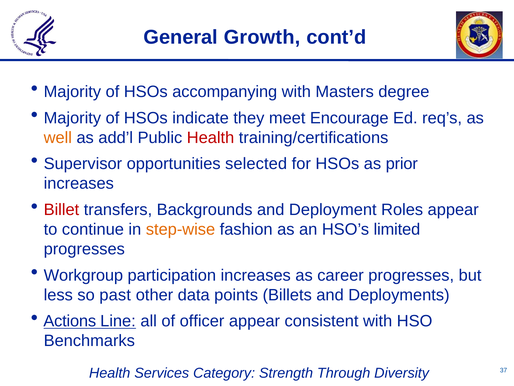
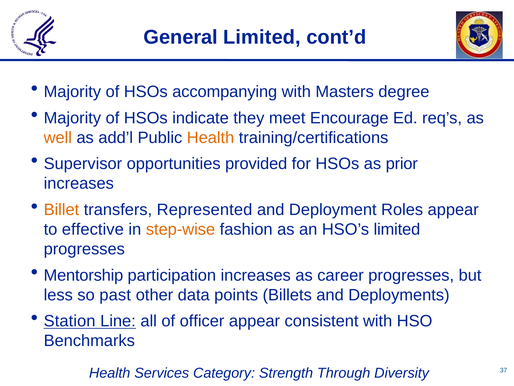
General Growth: Growth -> Limited
Health at (211, 138) colour: red -> orange
selected: selected -> provided
Billet colour: red -> orange
Backgrounds: Backgrounds -> Represented
continue: continue -> effective
Workgroup: Workgroup -> Mentorship
Actions: Actions -> Station
